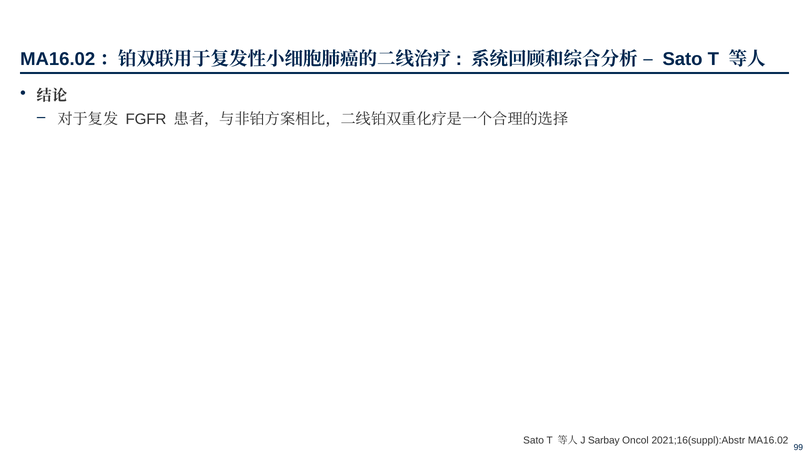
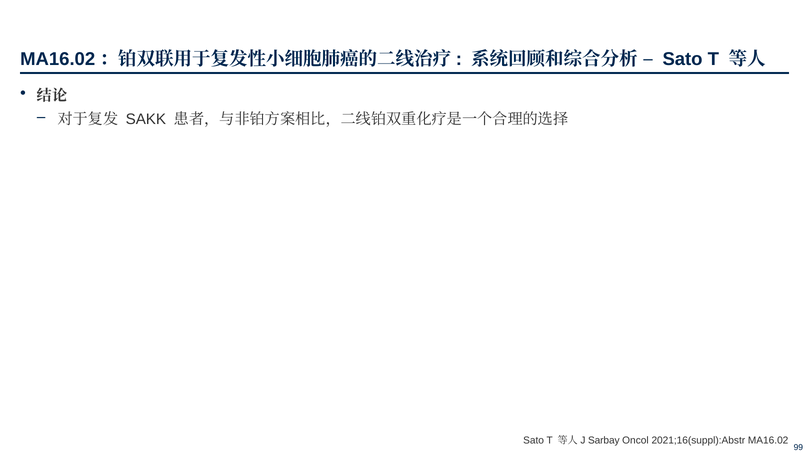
FGFR: FGFR -> SAKK
